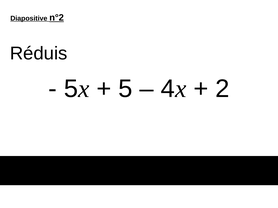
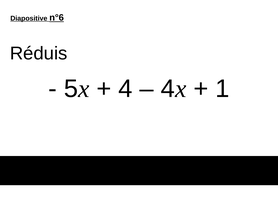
n°2: n°2 -> n°6
5: 5 -> 4
2: 2 -> 1
